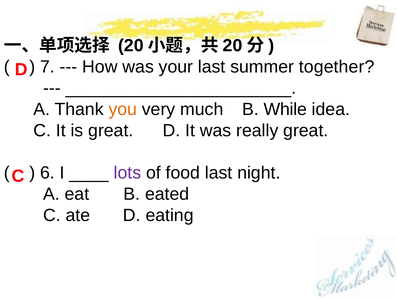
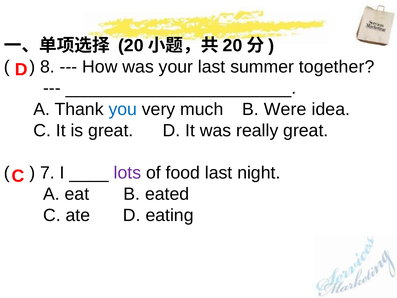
7: 7 -> 8
you colour: orange -> blue
While: While -> Were
6: 6 -> 7
